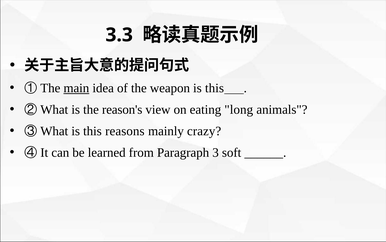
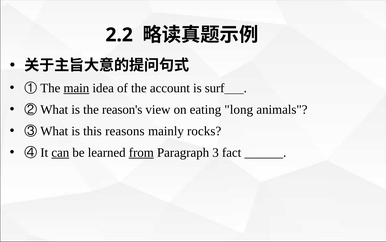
3.3: 3.3 -> 2.2
weapon: weapon -> account
this at (214, 88): this -> surf
crazy: crazy -> rocks
can underline: none -> present
from underline: none -> present
soft: soft -> fact
